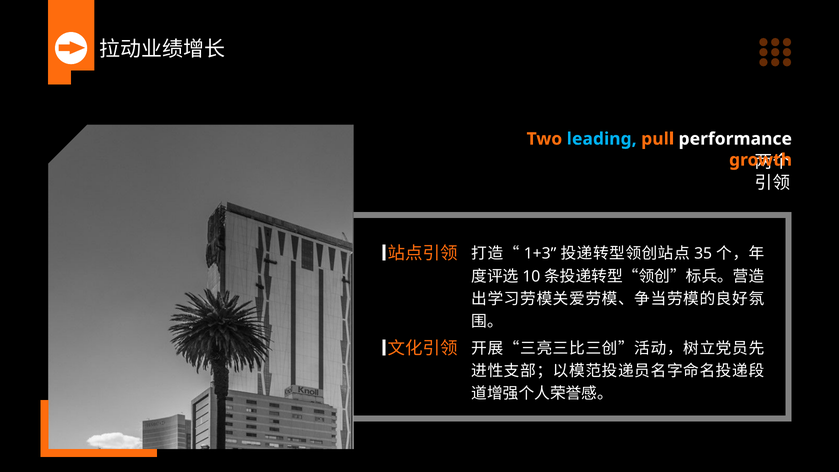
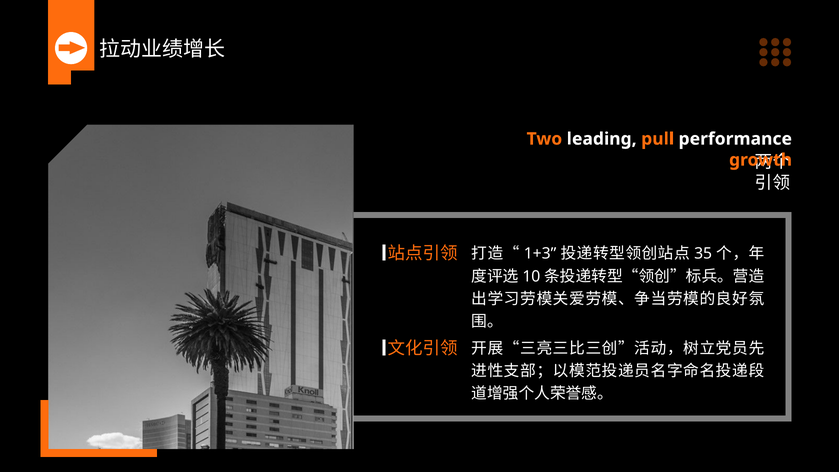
leading colour: light blue -> white
